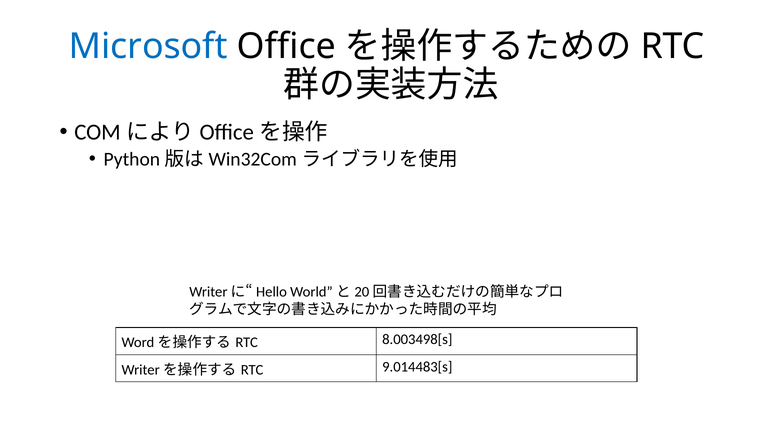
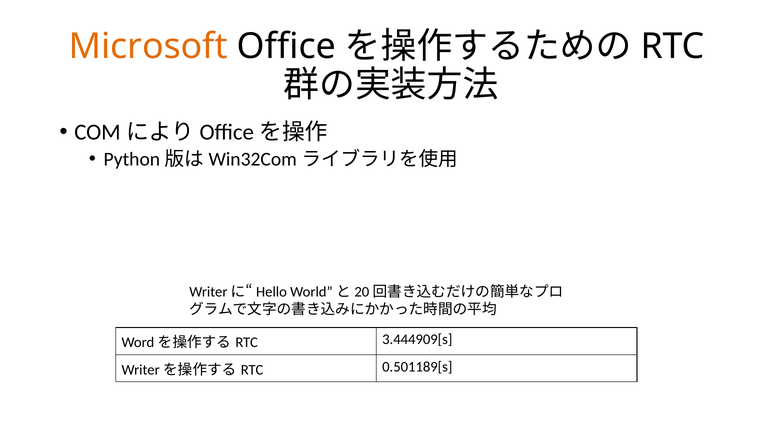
Microsoft colour: blue -> orange
8.003498[s: 8.003498[s -> 3.444909[s
9.014483[s: 9.014483[s -> 0.501189[s
